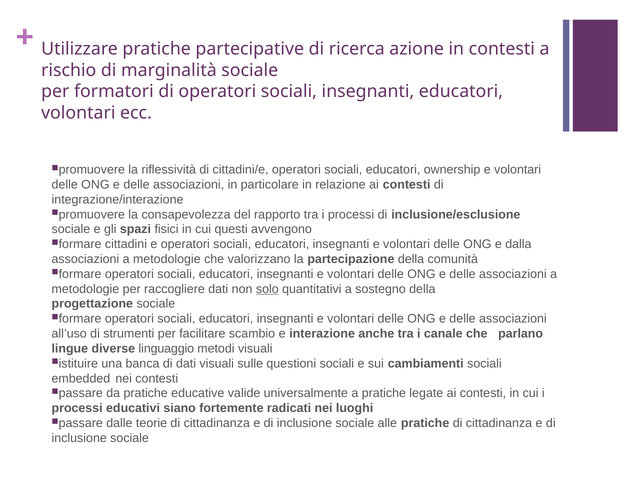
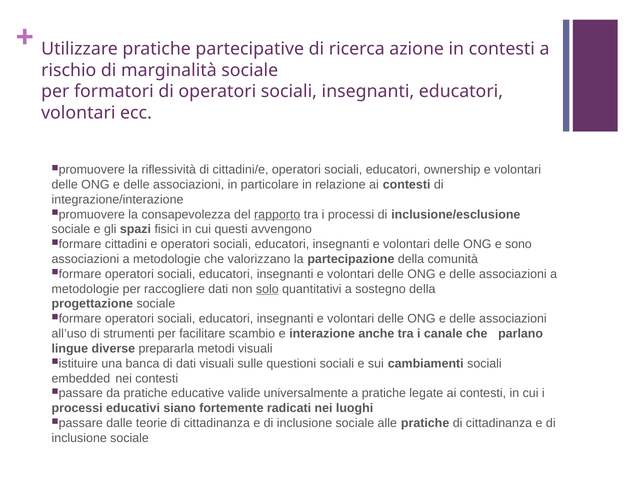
rapporto underline: none -> present
dalla: dalla -> sono
linguaggio: linguaggio -> prepararla
